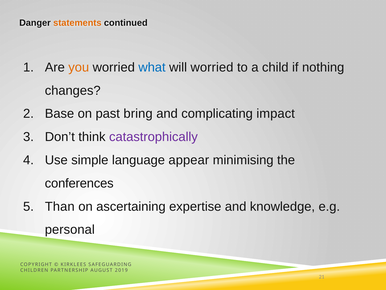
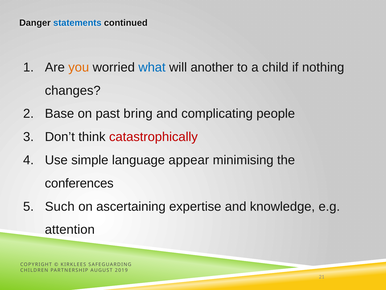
statements colour: orange -> blue
will worried: worried -> another
impact: impact -> people
catastrophically colour: purple -> red
Than: Than -> Such
personal: personal -> attention
